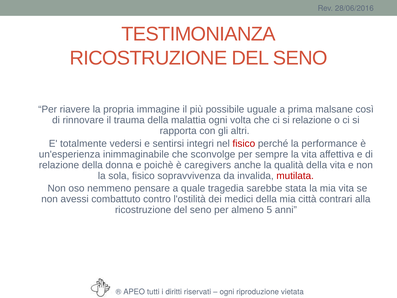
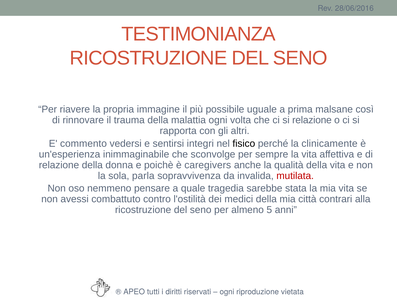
totalmente: totalmente -> commento
fisico at (244, 143) colour: red -> black
performance: performance -> clinicamente
sola fisico: fisico -> parla
